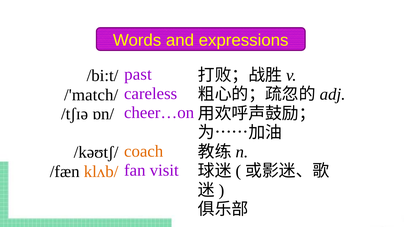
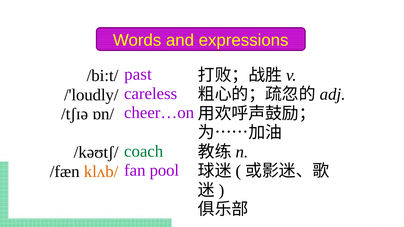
/'match/: /'match/ -> /'loudly/
coach colour: orange -> green
visit: visit -> pool
